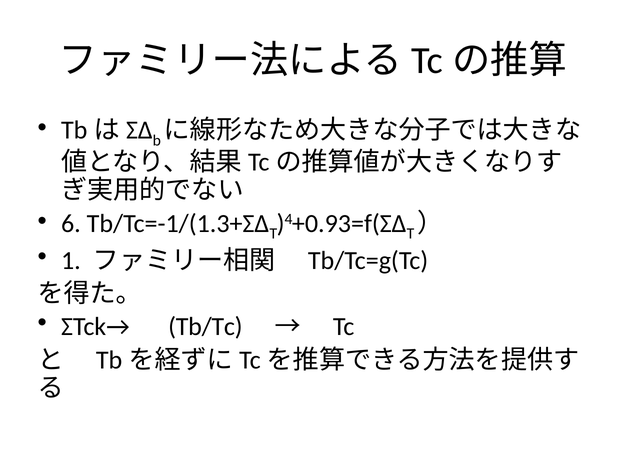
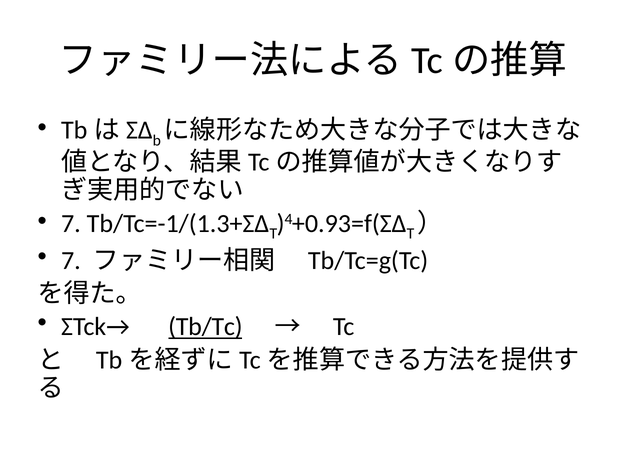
6 at (71, 223): 6 -> 7
1 at (71, 260): 1 -> 7
Tb/Tc underline: none -> present
